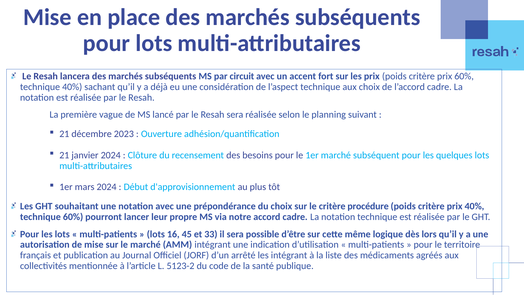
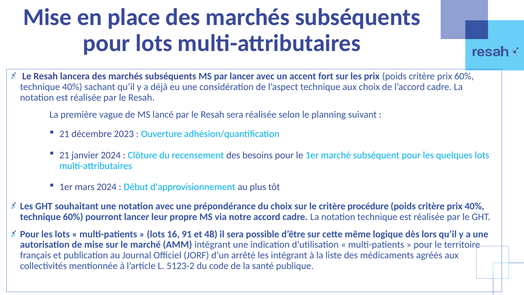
par circuit: circuit -> lancer
45: 45 -> 91
33: 33 -> 48
